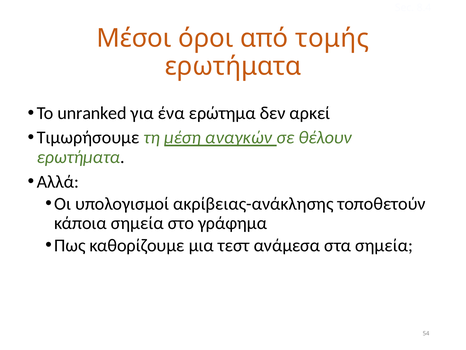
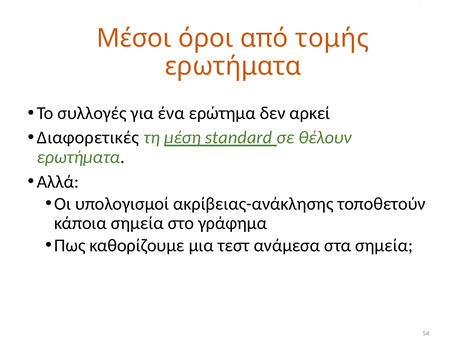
unranked: unranked -> συλλογές
Τιμωρήσουμε: Τιμωρήσουμε -> Διαφορετικές
αναγκών: αναγκών -> standard
